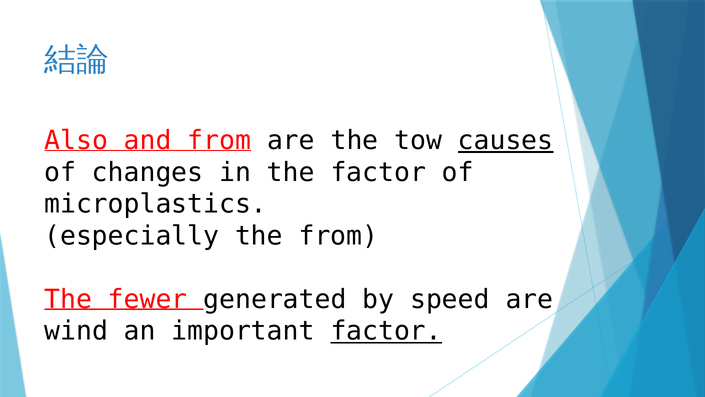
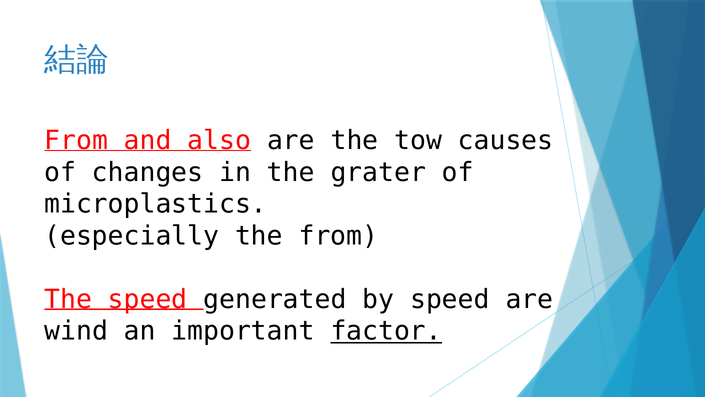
Also at (76, 140): Also -> From
and from: from -> also
causes underline: present -> none
the factor: factor -> grater
The fewer: fewer -> speed
